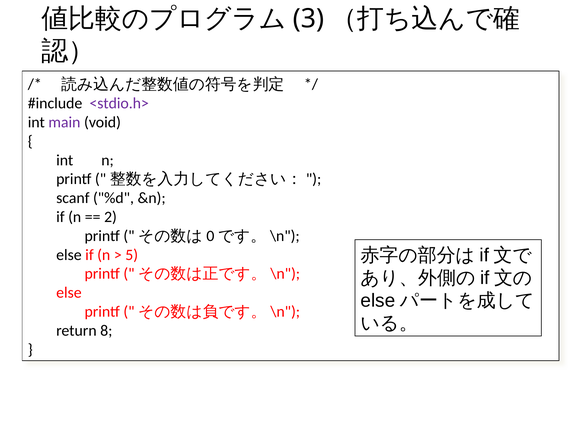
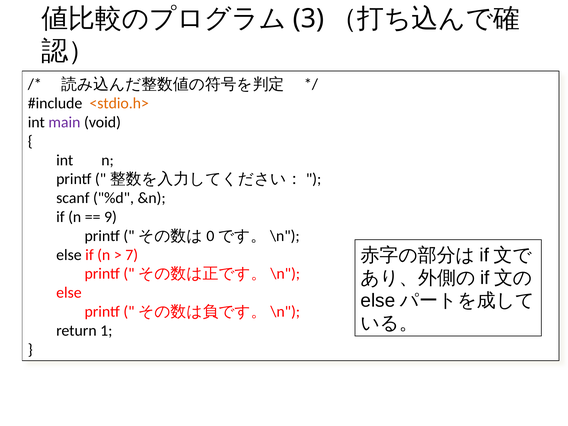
<stdio.h> colour: purple -> orange
2: 2 -> 9
5: 5 -> 7
8: 8 -> 1
